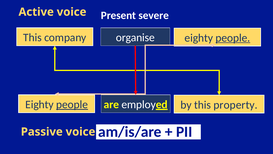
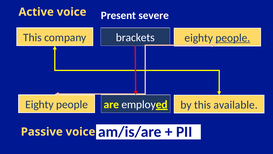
organise: organise -> brackets
people at (72, 104) underline: present -> none
property: property -> available
